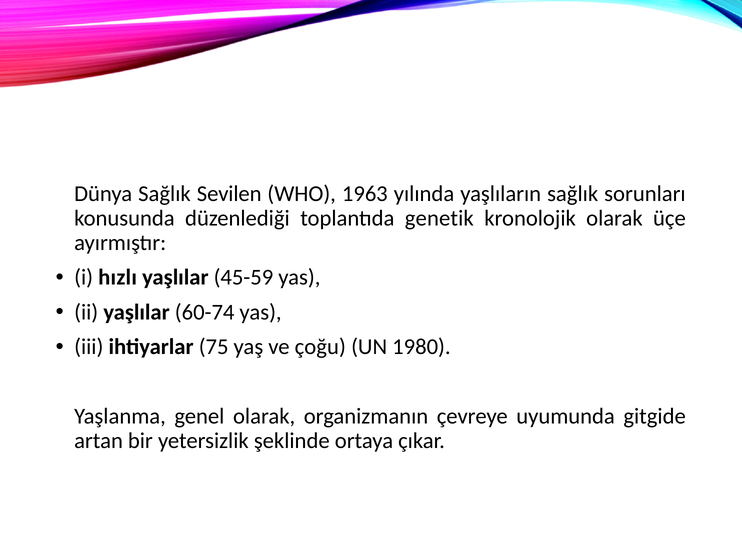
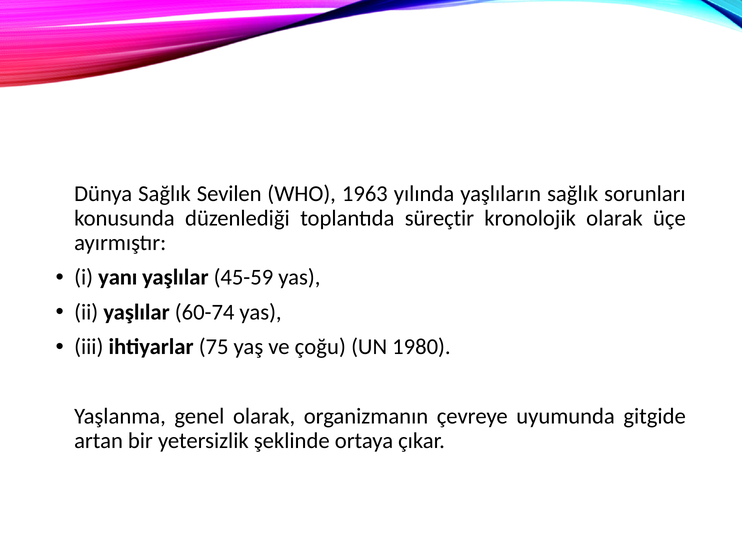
genetik: genetik -> süreçtir
hızlı: hızlı -> yanı
